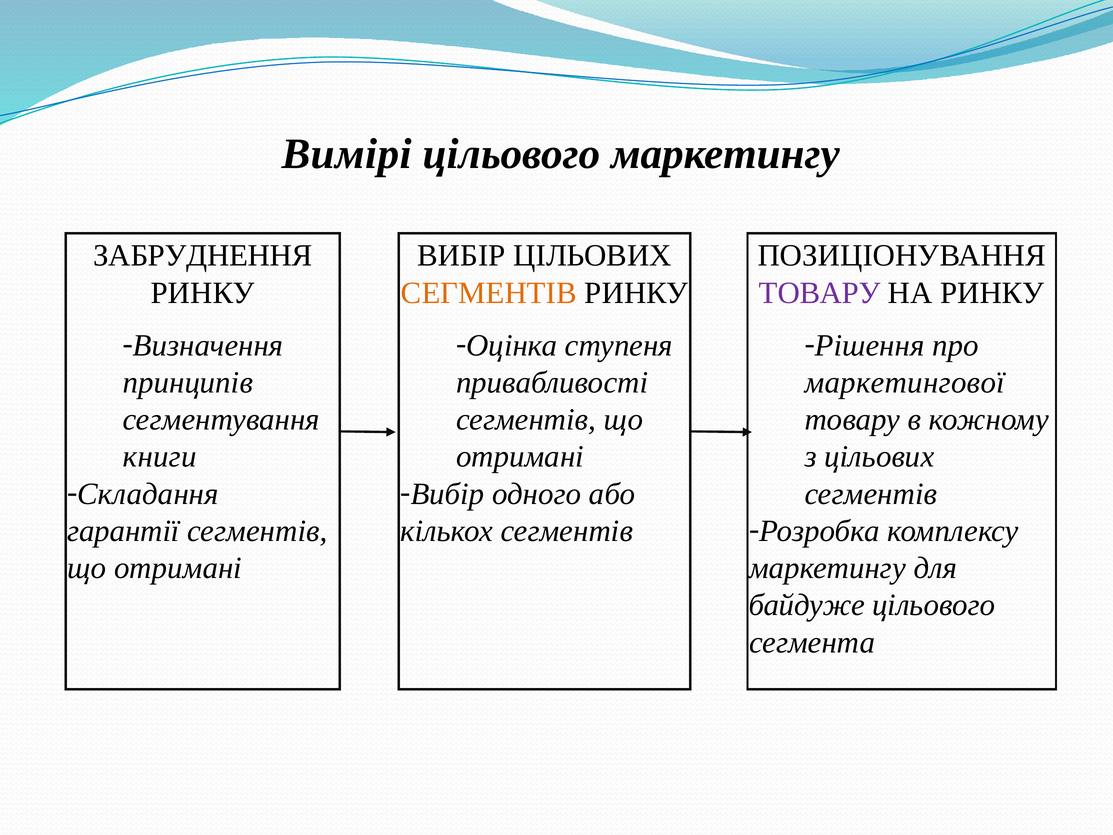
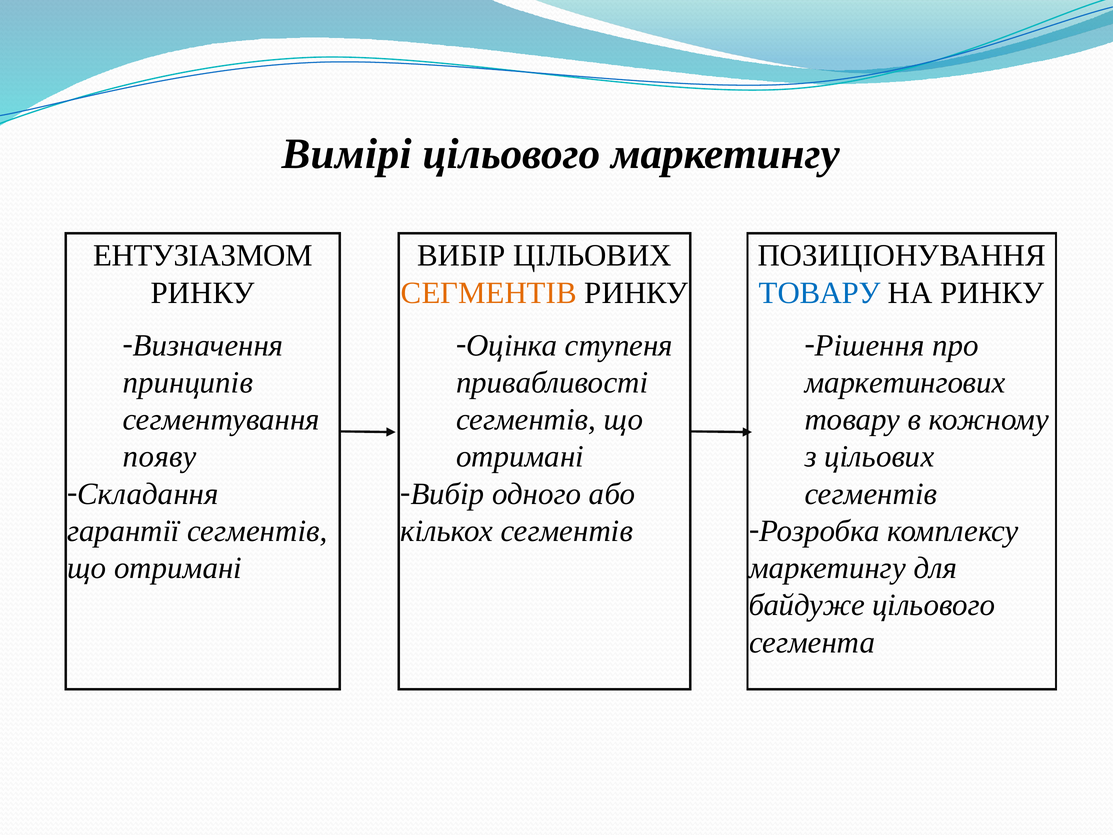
ЗАБРУДНЕННЯ: ЗАБРУДНЕННЯ -> ЕНТУЗІАЗМОМ
ТОВАРУ at (820, 293) colour: purple -> blue
маркетингової: маркетингової -> маркетингових
книги: книги -> появу
